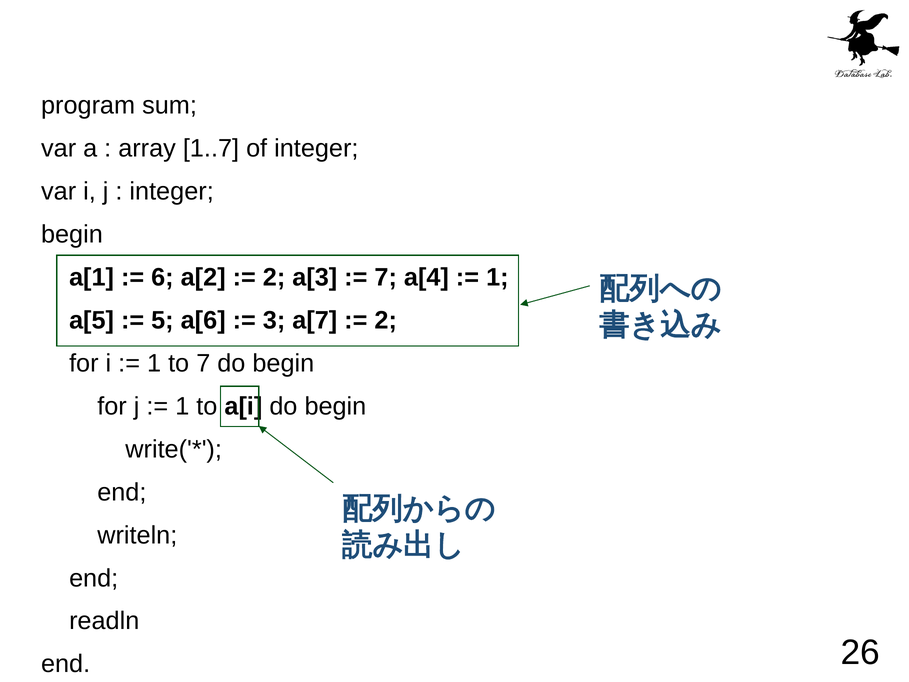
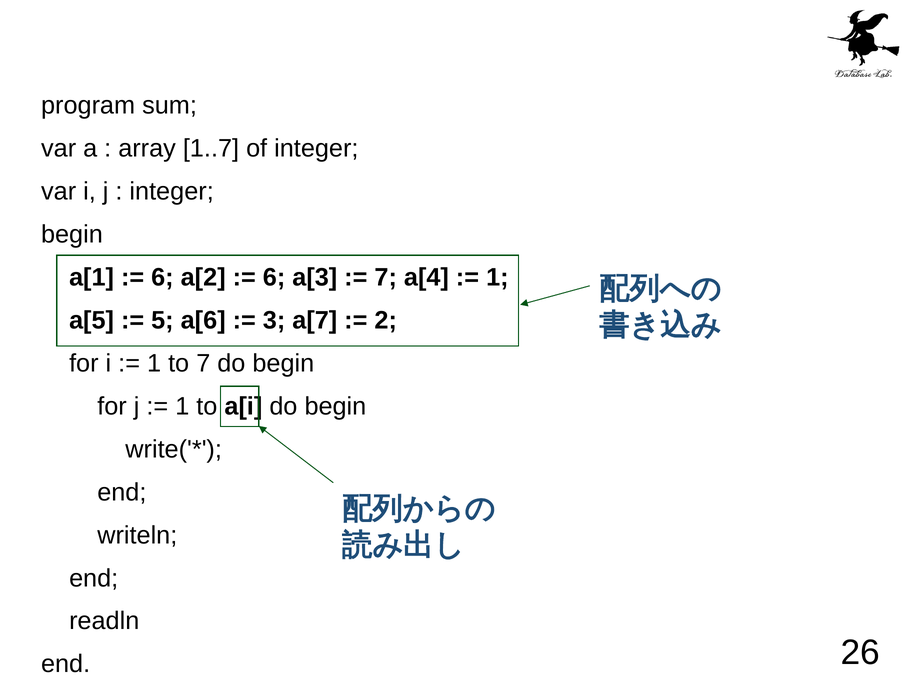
2 at (274, 277): 2 -> 6
